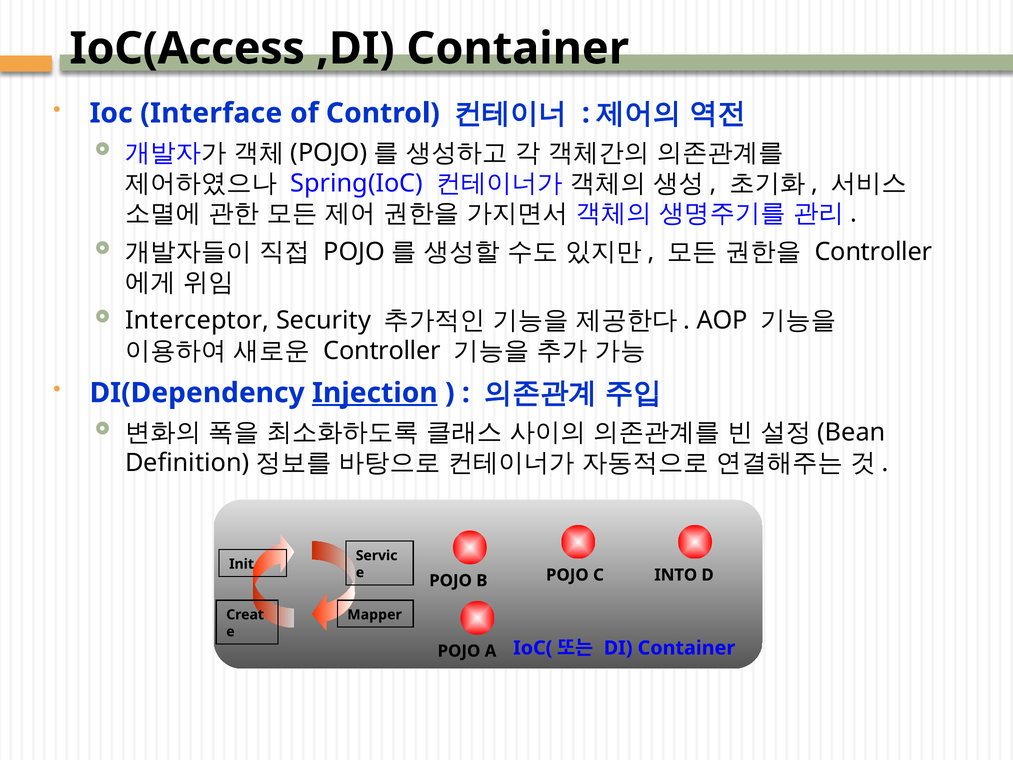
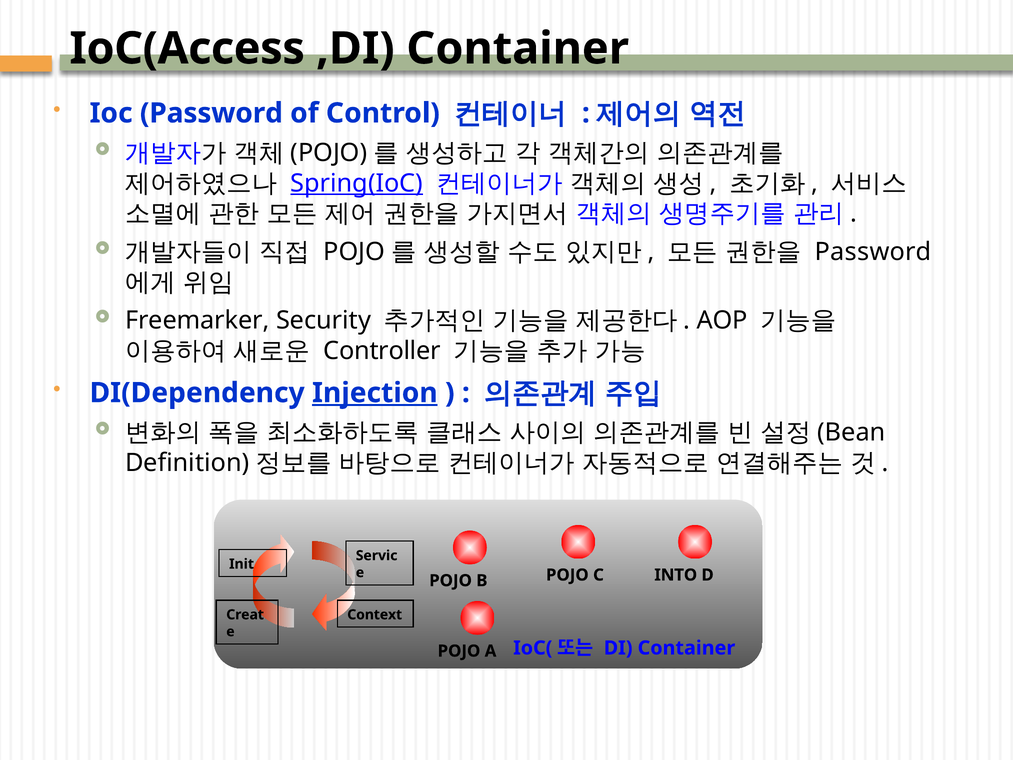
Ioc Interface: Interface -> Password
Spring(IoC underline: none -> present
Controller at (873, 252): Controller -> Password
Interceptor: Interceptor -> Freemarker
Mapper: Mapper -> Context
